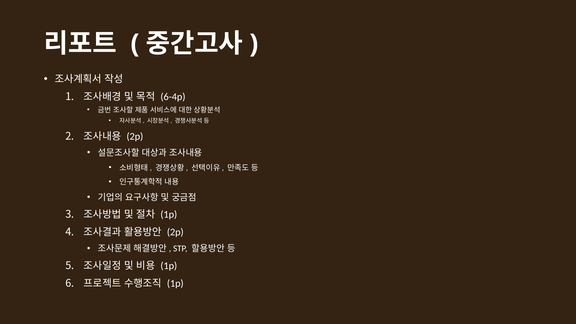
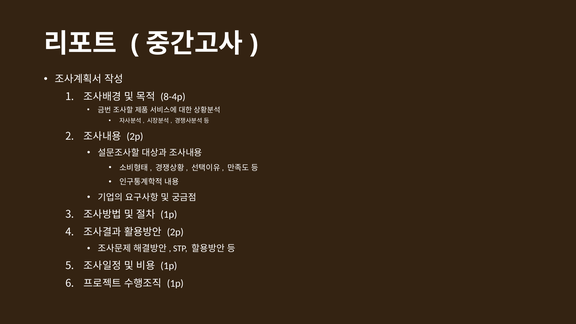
6-4p: 6-4p -> 8-4p
